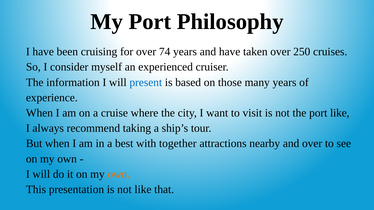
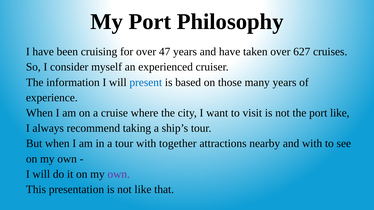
74: 74 -> 47
250: 250 -> 627
a best: best -> tour
and over: over -> with
own at (119, 174) colour: orange -> purple
